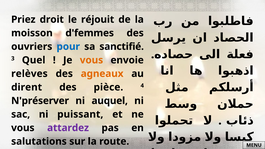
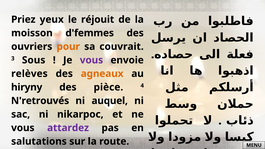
droit: droit -> yeux
pour colour: blue -> orange
sanctifié: sanctifié -> couvrait
Quel: Quel -> Sous
vous at (91, 60) colour: orange -> purple
dirent: dirent -> hiryny
N'préserver: N'préserver -> N'retrouvés
puissant: puissant -> nikarpoc
